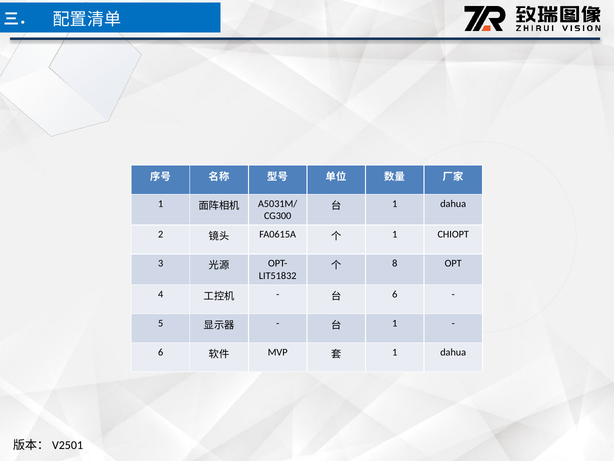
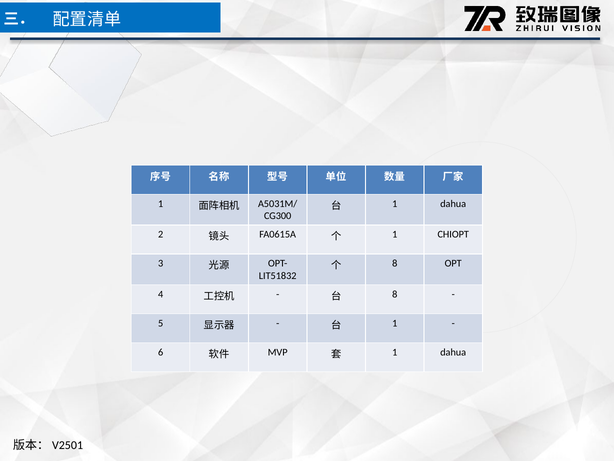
6 at (395, 294): 6 -> 8
